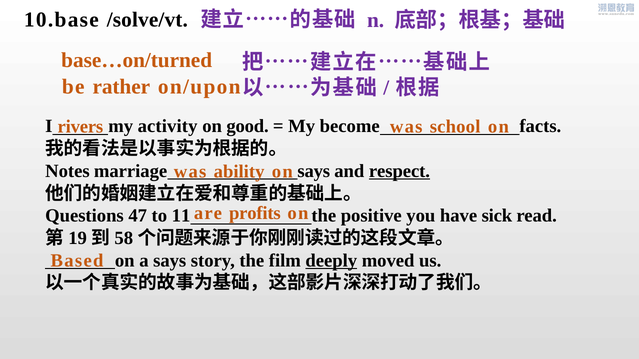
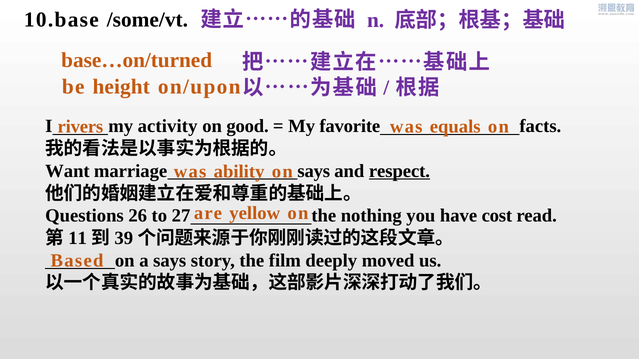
/solve/vt: /solve/vt -> /some/vt
rather: rather -> height
become: become -> favorite
school: school -> equals
Notes: Notes -> Want
profits: profits -> yellow
47: 47 -> 26
11: 11 -> 27
positive: positive -> nothing
sick: sick -> cost
19: 19 -> 11
58: 58 -> 39
deeply underline: present -> none
